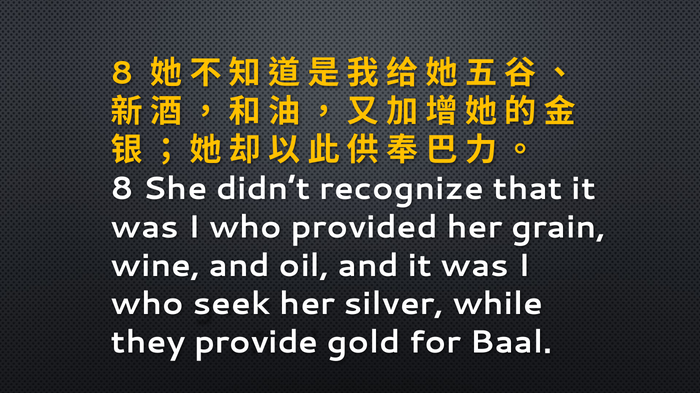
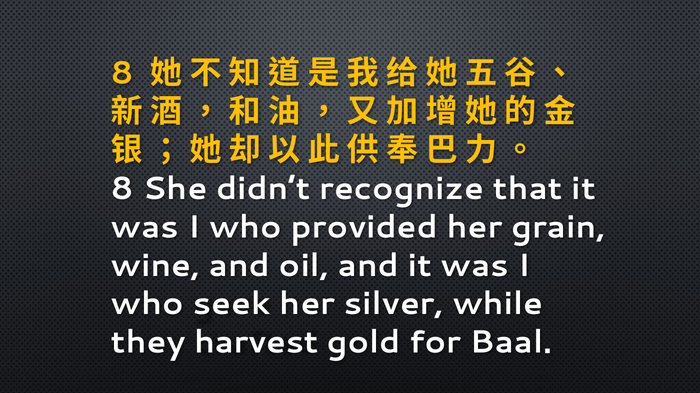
provide: provide -> harvest
